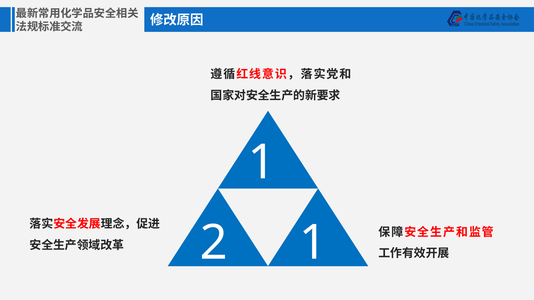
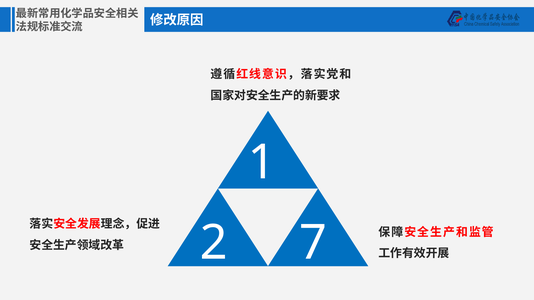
2 1: 1 -> 7
